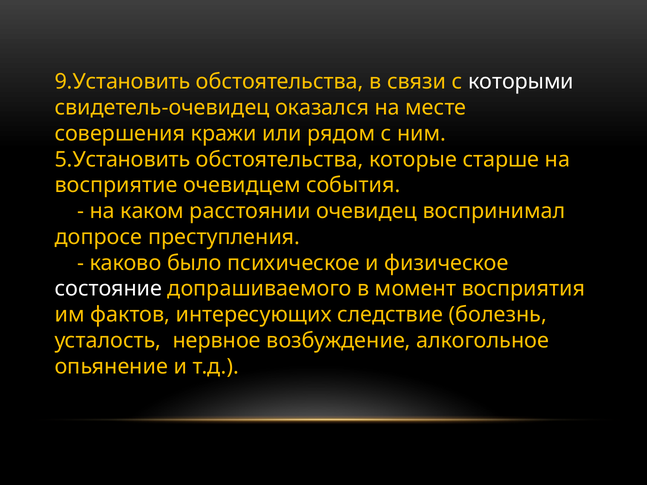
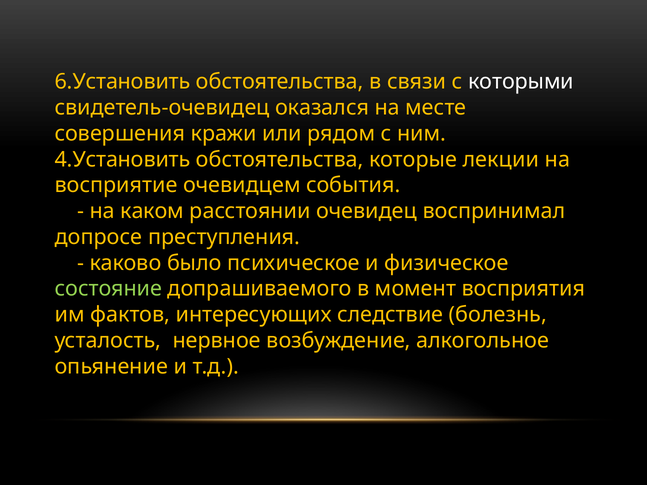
9.Установить: 9.Установить -> 6.Установить
5.Установить: 5.Установить -> 4.Установить
старше: старше -> лекции
состояние colour: white -> light green
